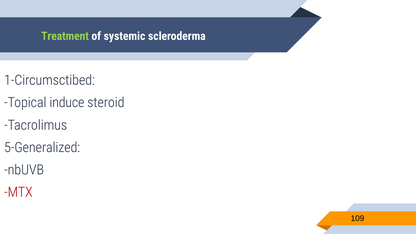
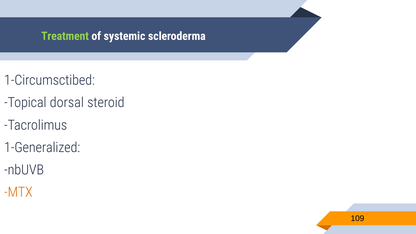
induce: induce -> dorsal
5-Generalized: 5-Generalized -> 1-Generalized
MTX colour: red -> orange
